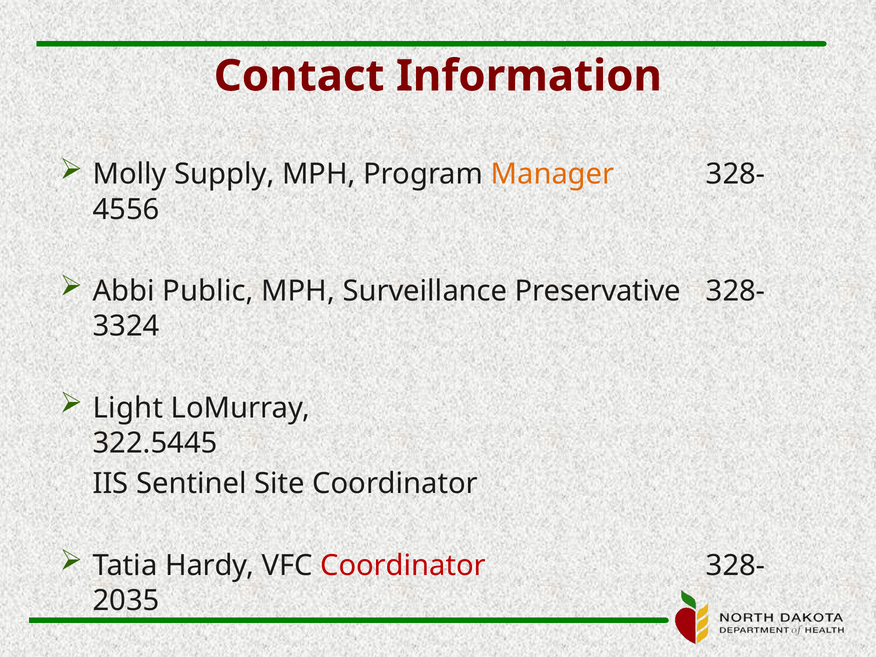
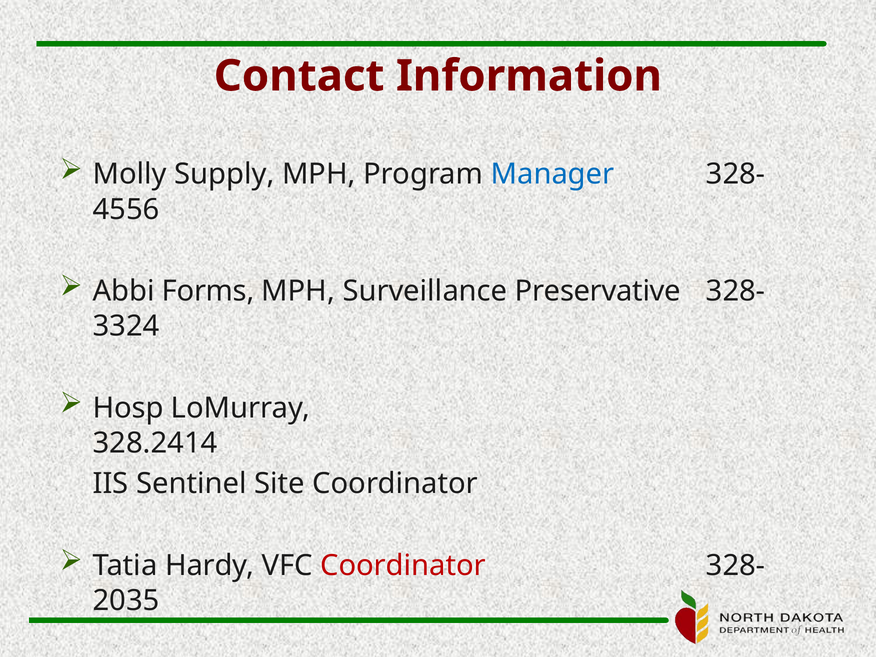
Manager colour: orange -> blue
Public: Public -> Forms
Light: Light -> Hosp
322.5445: 322.5445 -> 328.2414
